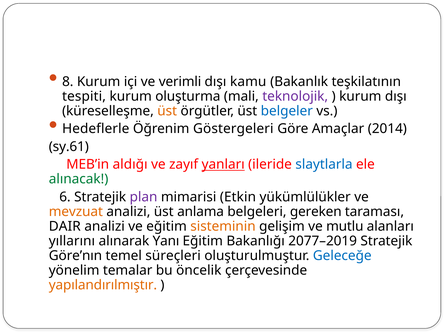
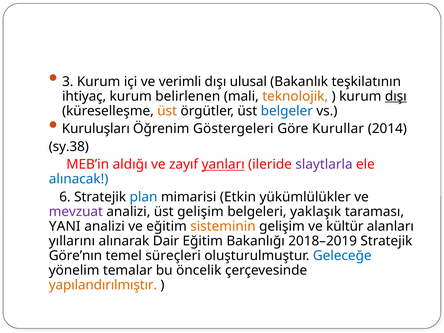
8: 8 -> 3
kamu: kamu -> ulusal
tespiti: tespiti -> ihtiyaç
oluşturma: oluşturma -> belirlenen
teknolojik colour: purple -> orange
dışı at (396, 96) underline: none -> present
Hedeflerle: Hedeflerle -> Kuruluşları
Amaçlar: Amaçlar -> Kurullar
sy.61: sy.61 -> sy.38
slaytlarla colour: blue -> purple
alınacak colour: green -> blue
plan colour: purple -> blue
mevzuat colour: orange -> purple
üst anlama: anlama -> gelişim
gereken: gereken -> yaklaşık
DAIR: DAIR -> YANI
mutlu: mutlu -> kültür
Yanı: Yanı -> Dair
2077–2019: 2077–2019 -> 2018–2019
